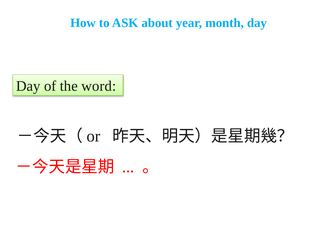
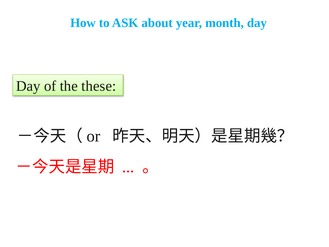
word: word -> these
